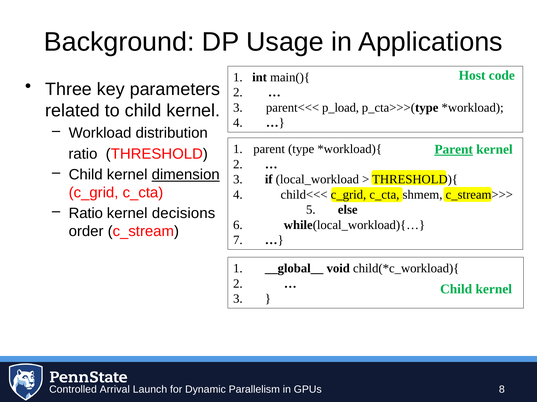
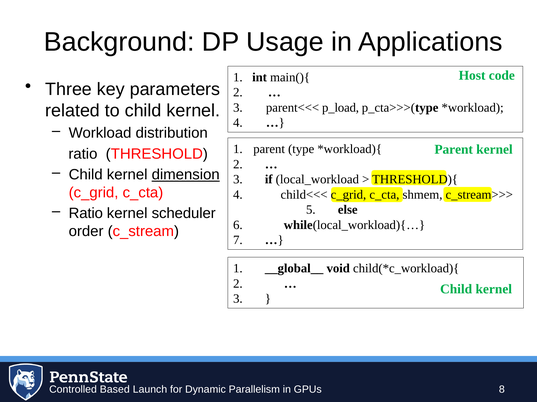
Parent at (454, 150) underline: present -> none
decisions: decisions -> scheduler
Arrival: Arrival -> Based
